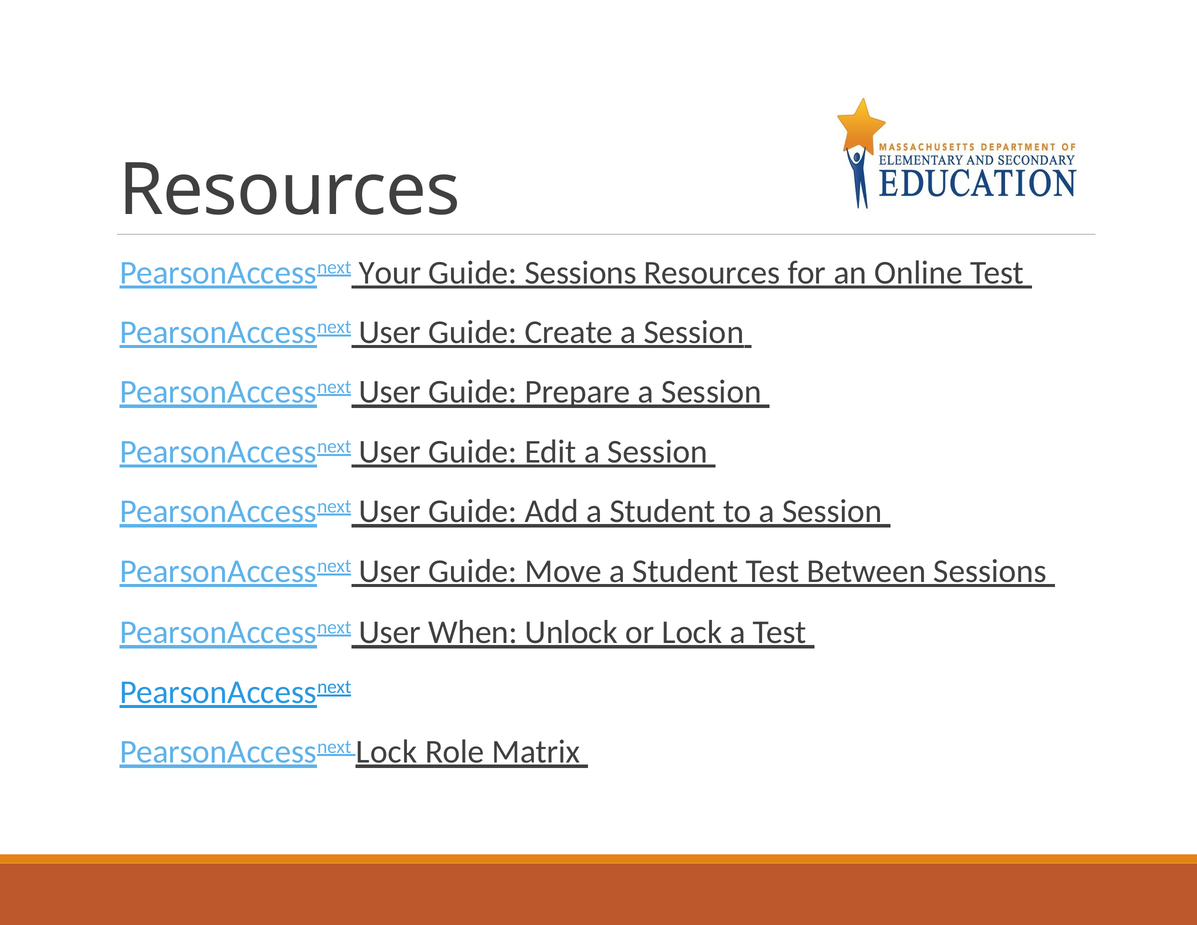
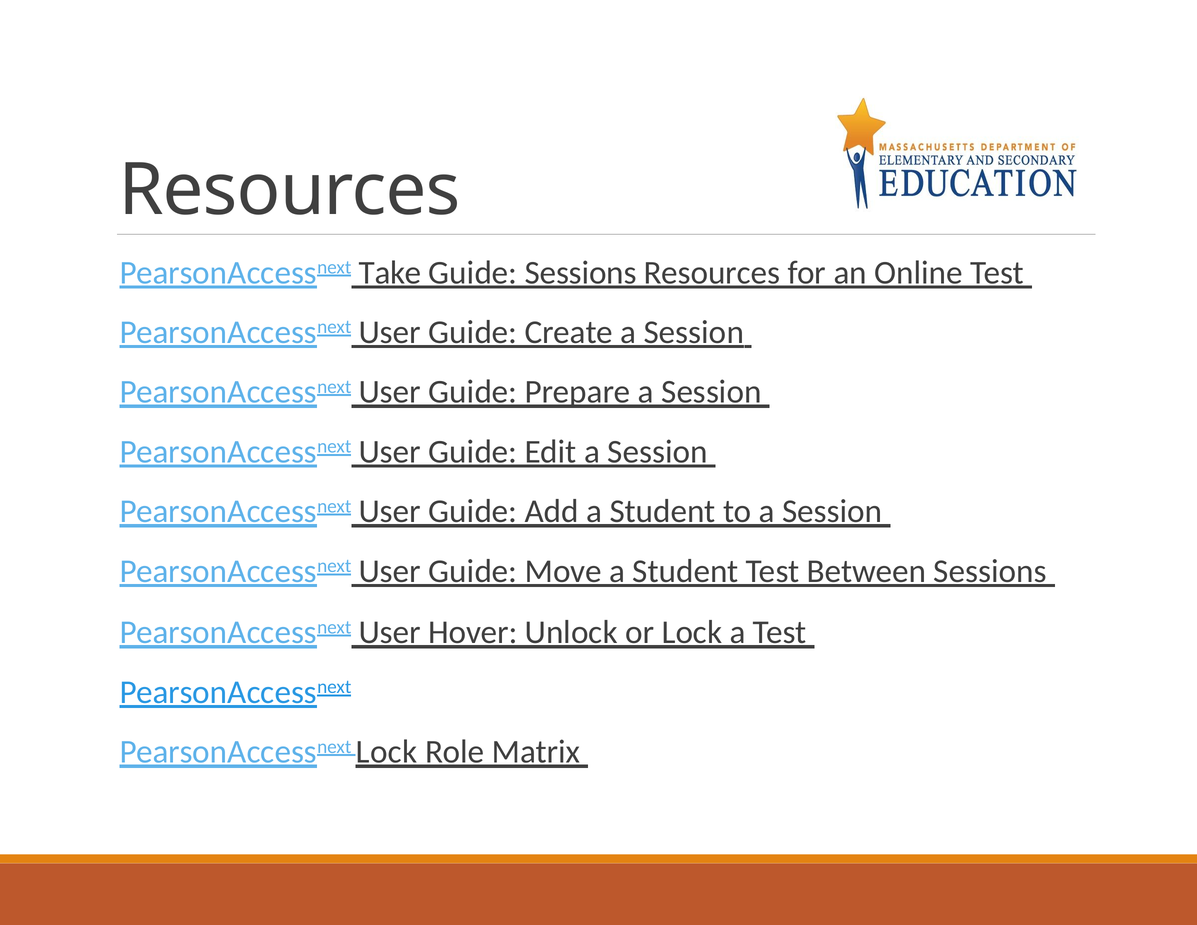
Your: Your -> Take
When: When -> Hover
